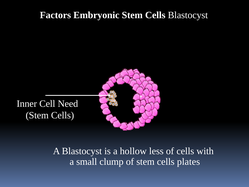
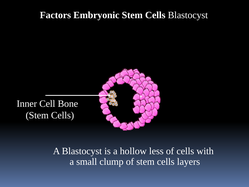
Need: Need -> Bone
plates: plates -> layers
